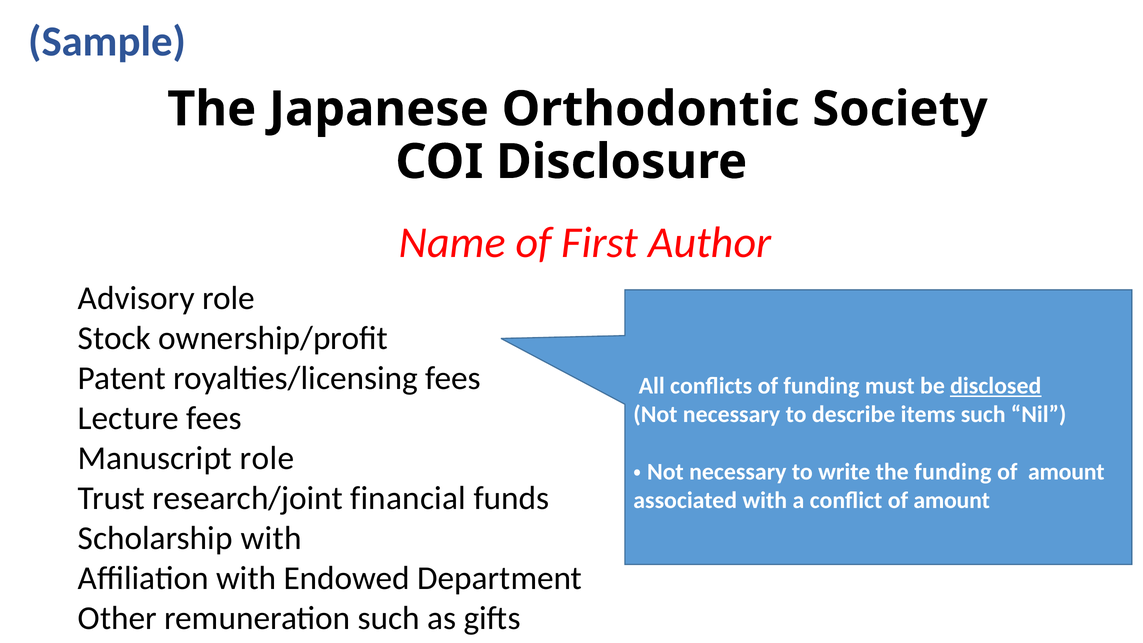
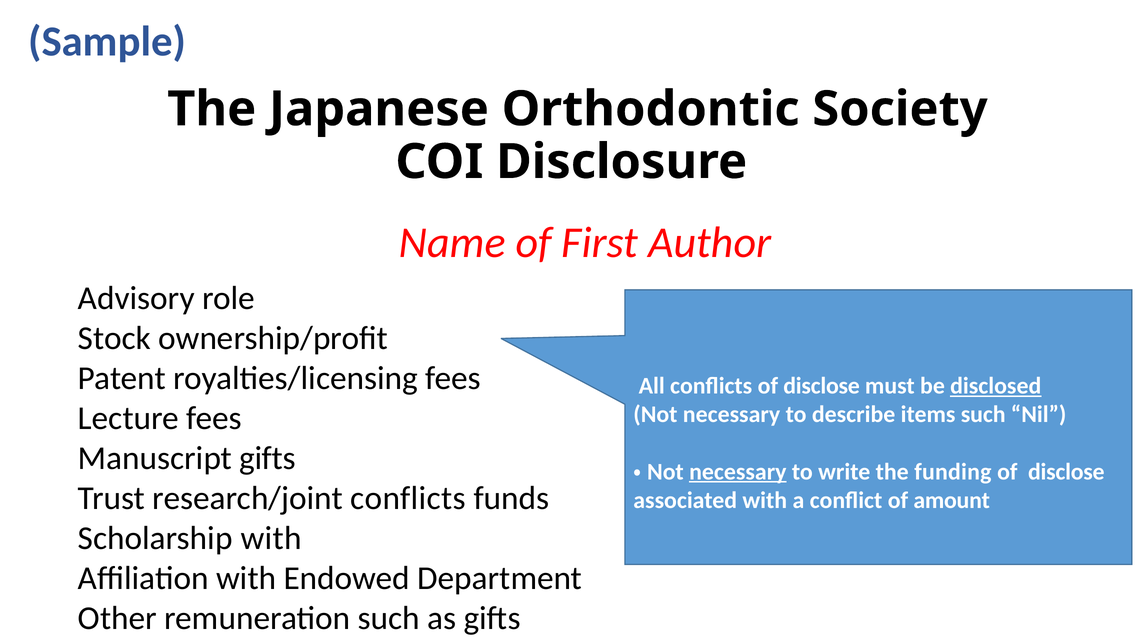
conflicts of funding: funding -> disclose
Manuscript role: role -> gifts
necessary at (738, 472) underline: none -> present
amount at (1066, 472): amount -> disclose
research/joint financial: financial -> conflicts
